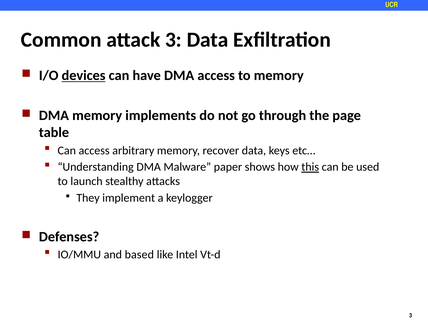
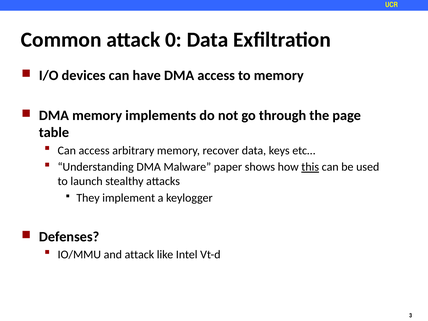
attack 3: 3 -> 0
devices underline: present -> none
and based: based -> attack
